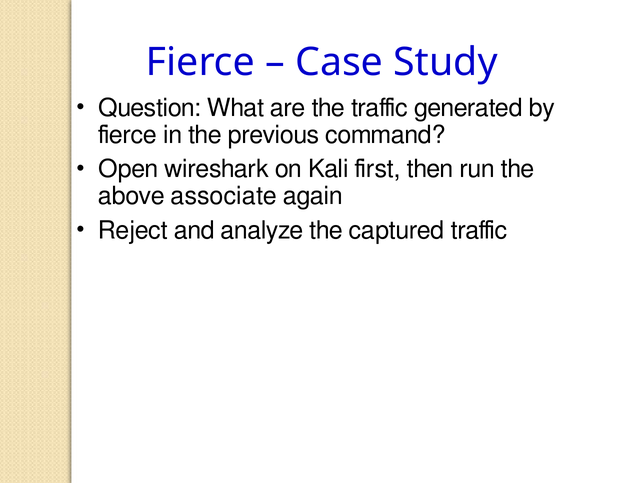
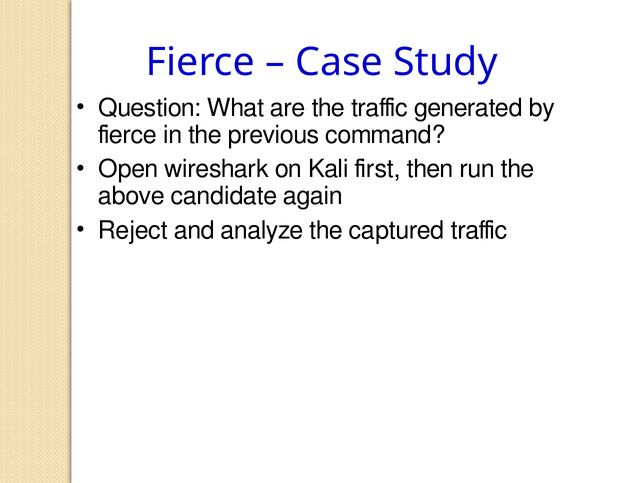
associate: associate -> candidate
